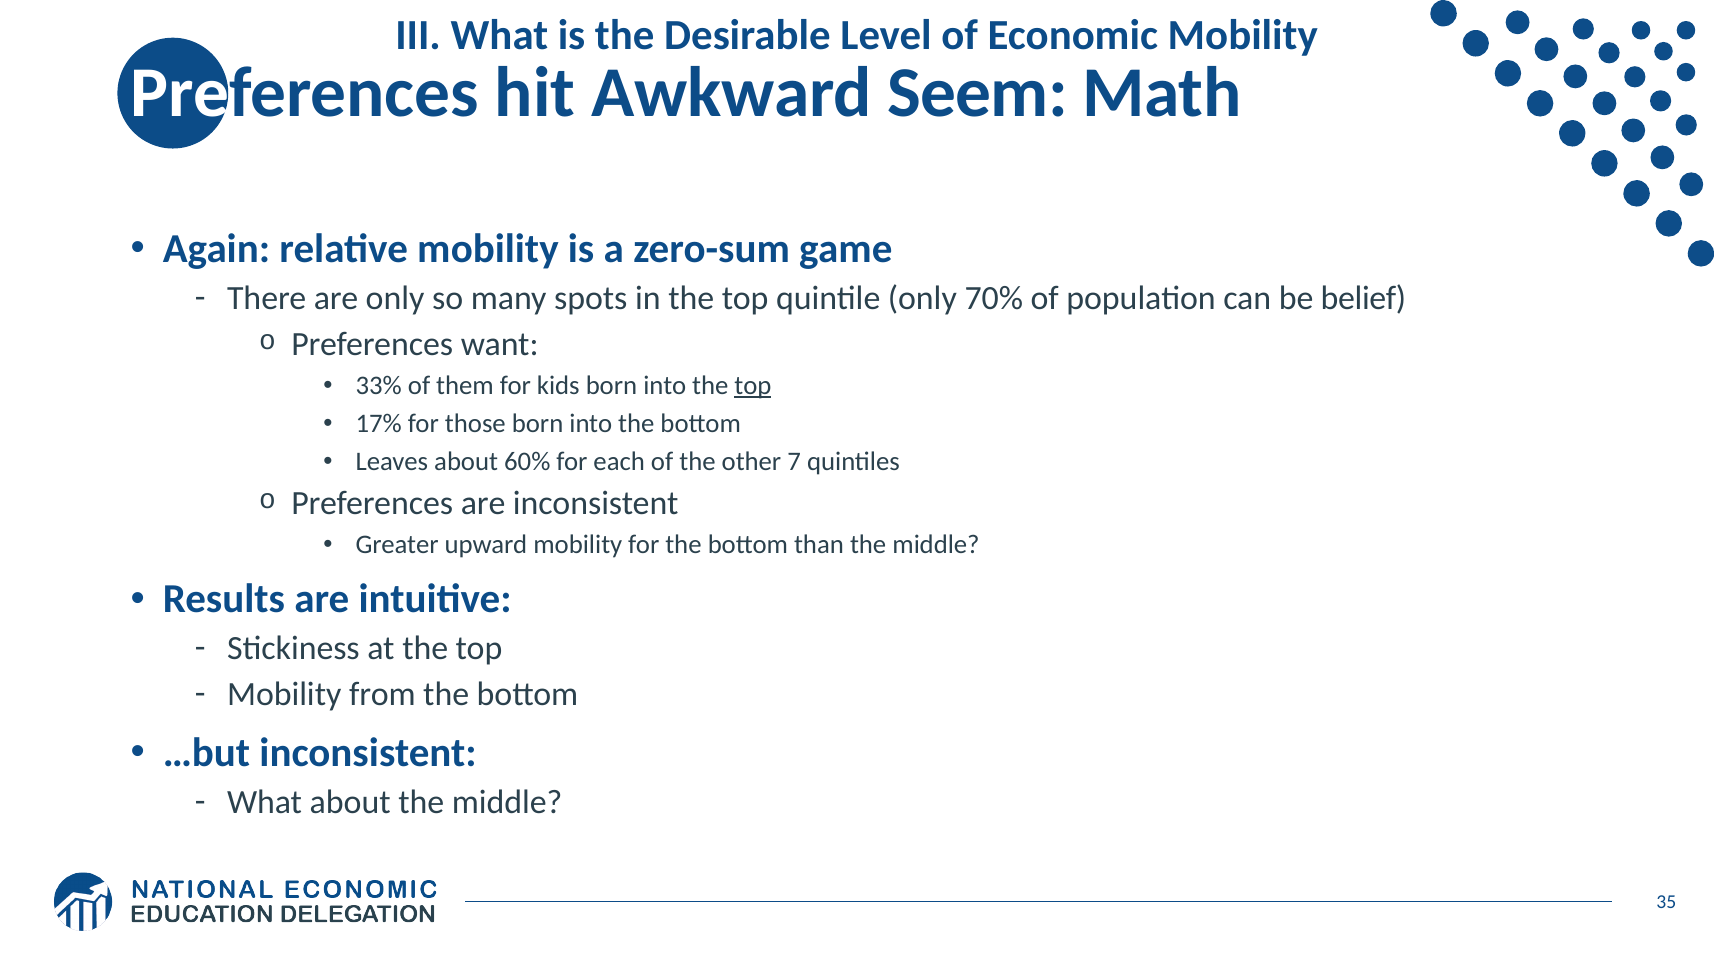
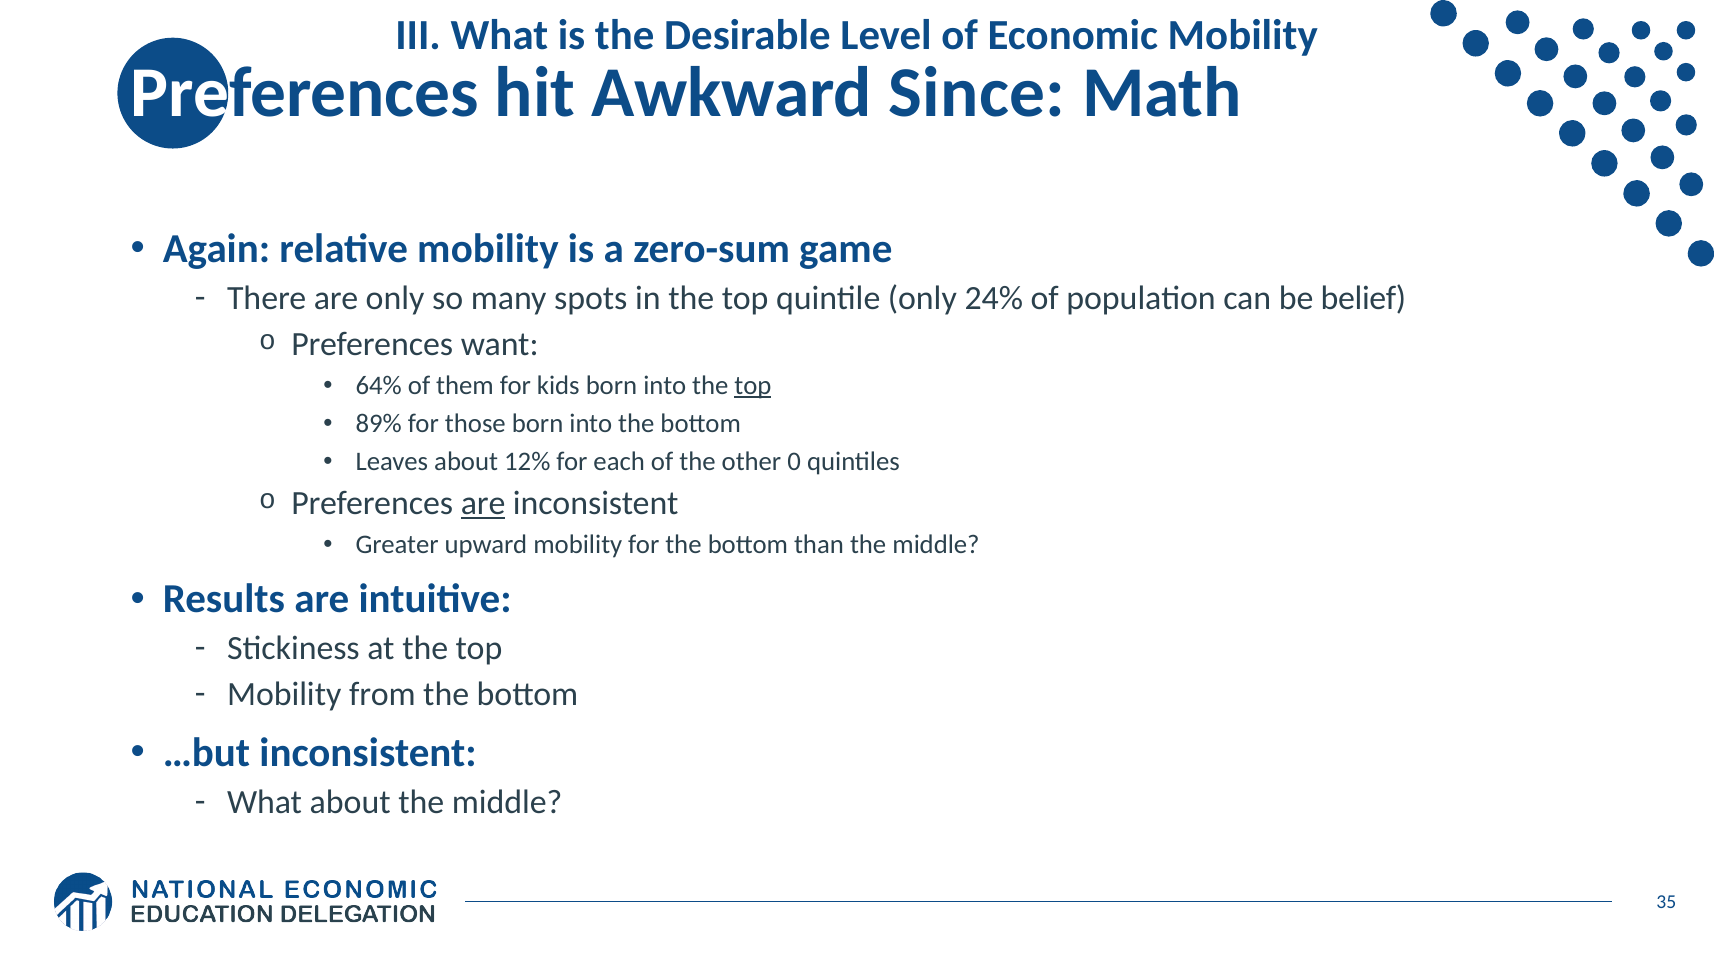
Seem: Seem -> Since
70%: 70% -> 24%
33%: 33% -> 64%
17%: 17% -> 89%
60%: 60% -> 12%
7: 7 -> 0
are at (483, 503) underline: none -> present
